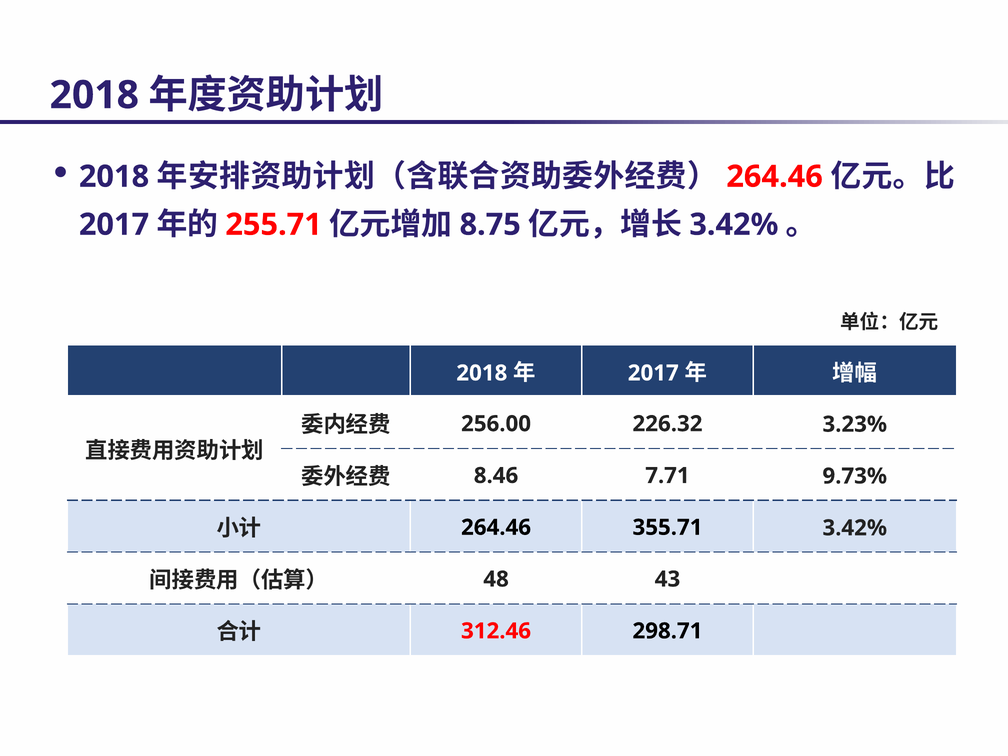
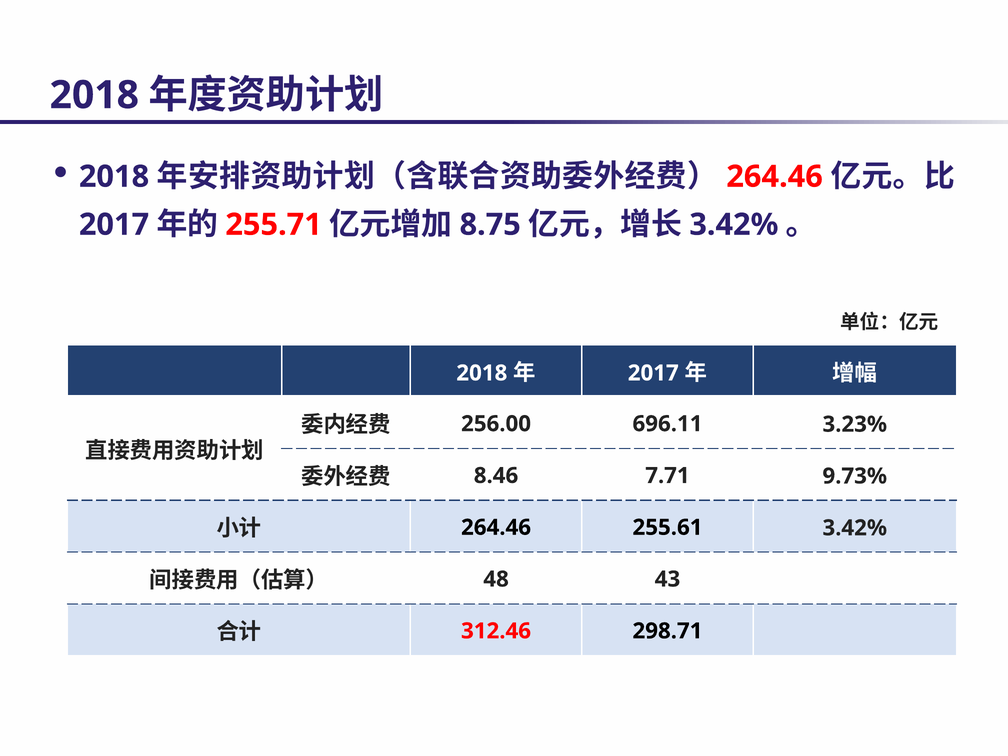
226.32: 226.32 -> 696.11
355.71: 355.71 -> 255.61
